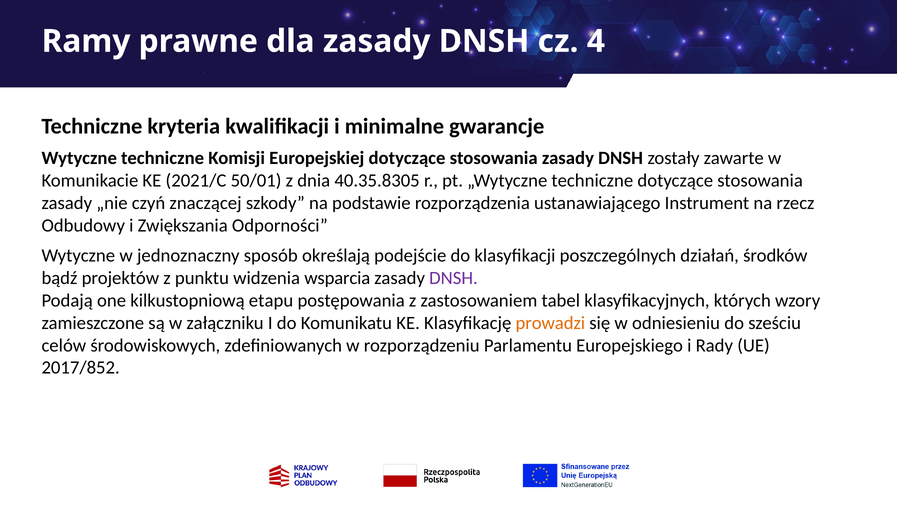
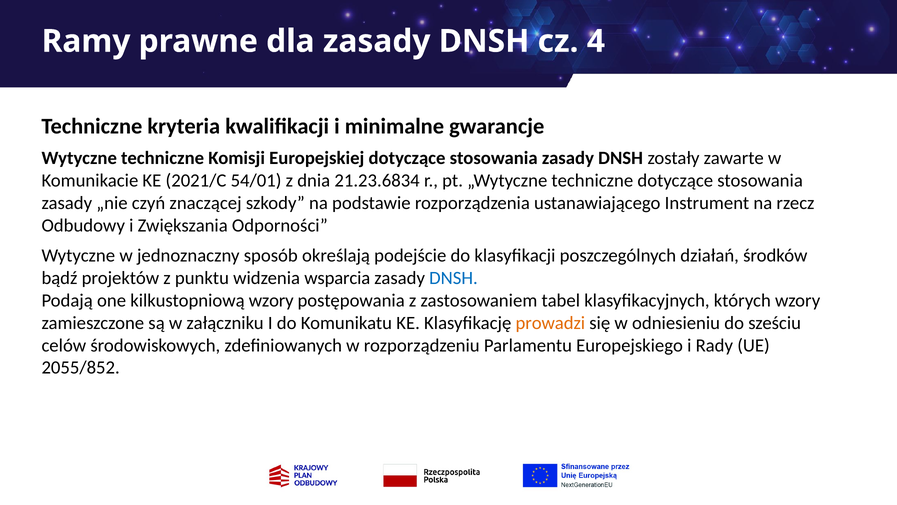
50/01: 50/01 -> 54/01
40.35.8305: 40.35.8305 -> 21.23.6834
DNSH at (453, 278) colour: purple -> blue
kilkustopniową etapu: etapu -> wzory
2017/852: 2017/852 -> 2055/852
